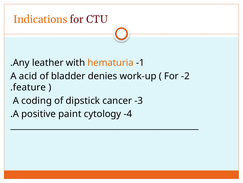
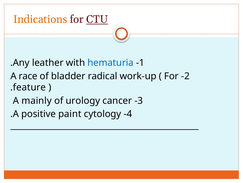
CTU underline: none -> present
hematuria colour: orange -> blue
acid: acid -> race
denies: denies -> radical
coding: coding -> mainly
dipstick: dipstick -> urology
